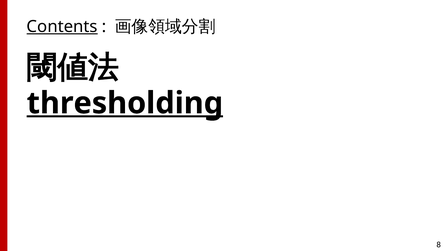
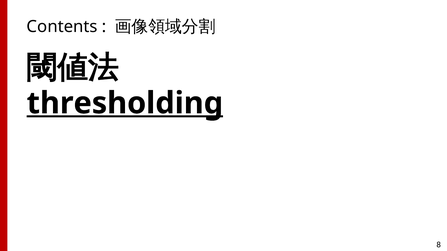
Contents underline: present -> none
